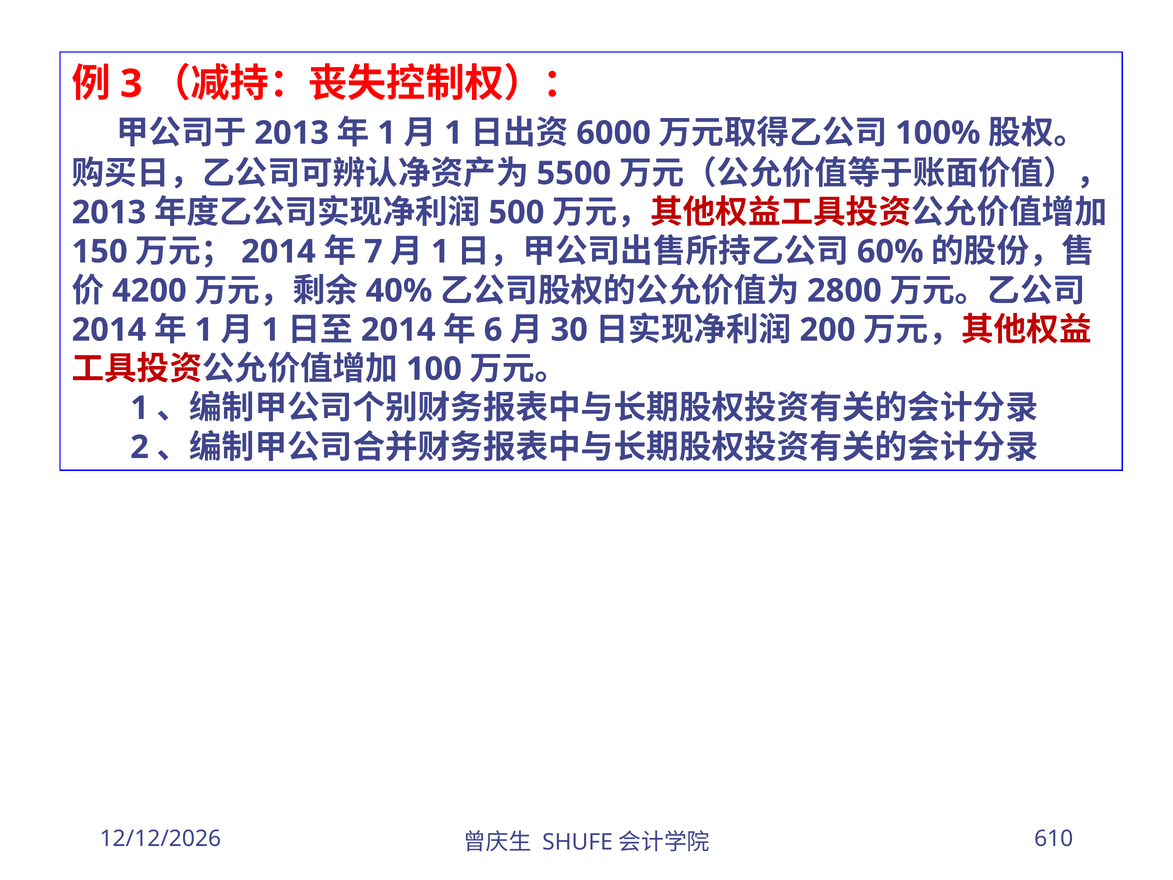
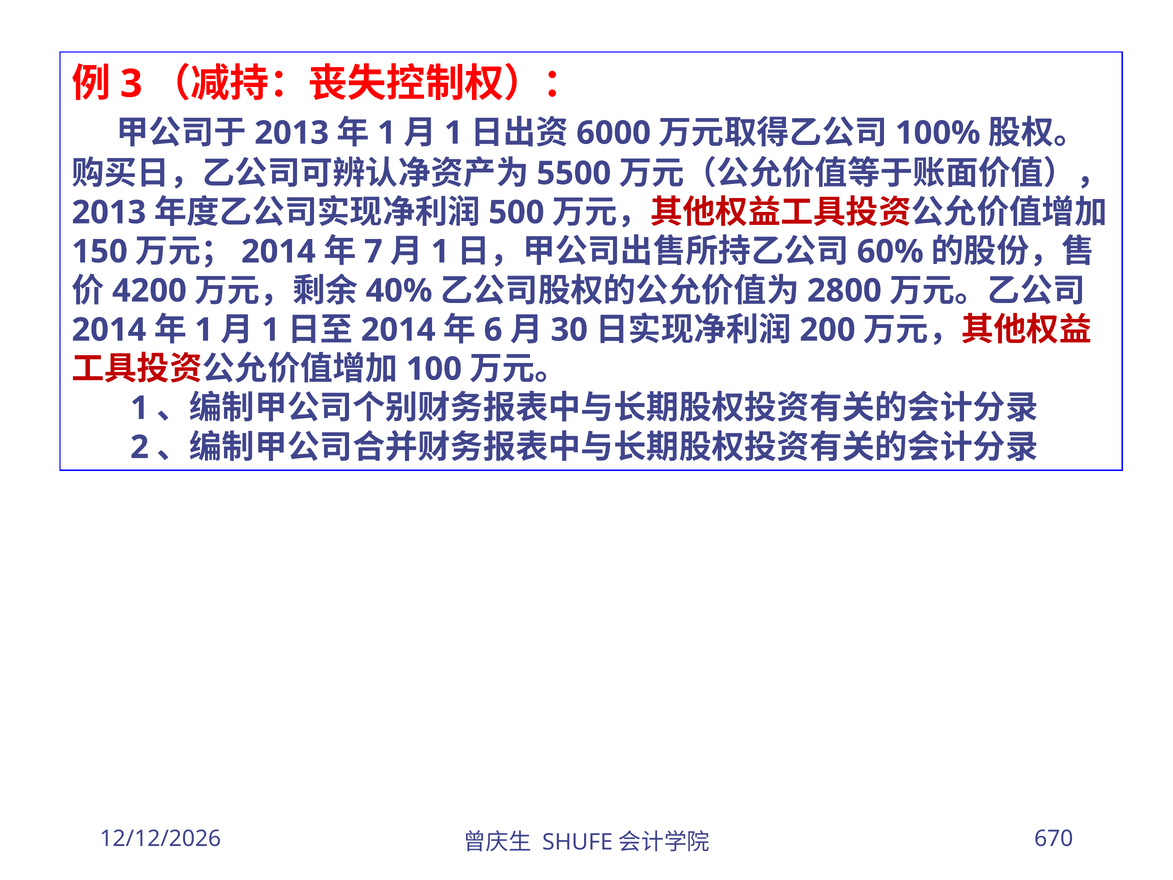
610: 610 -> 670
